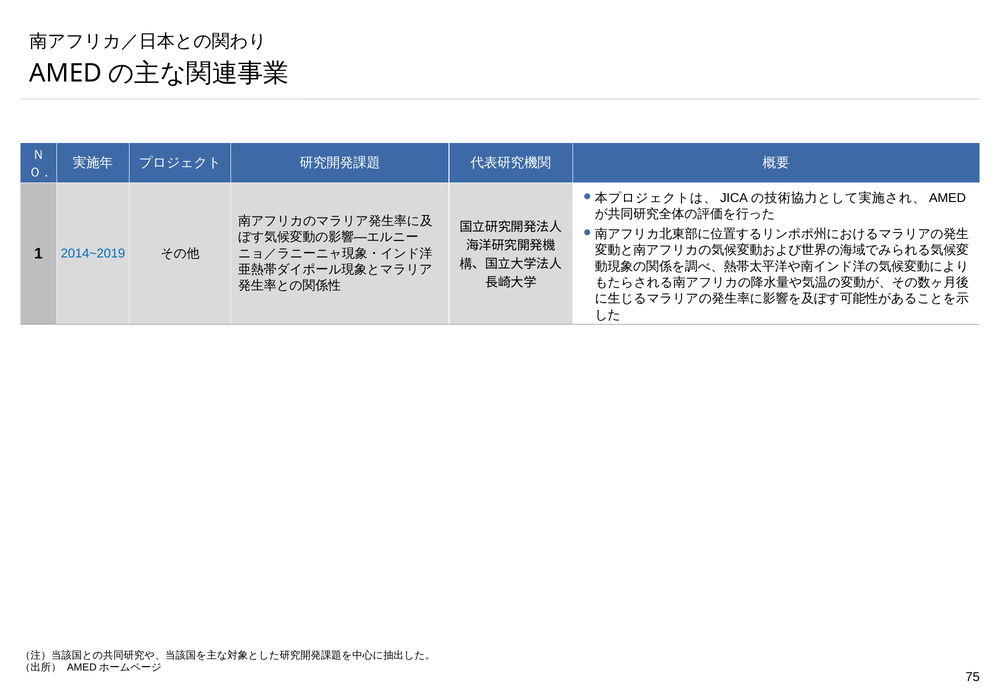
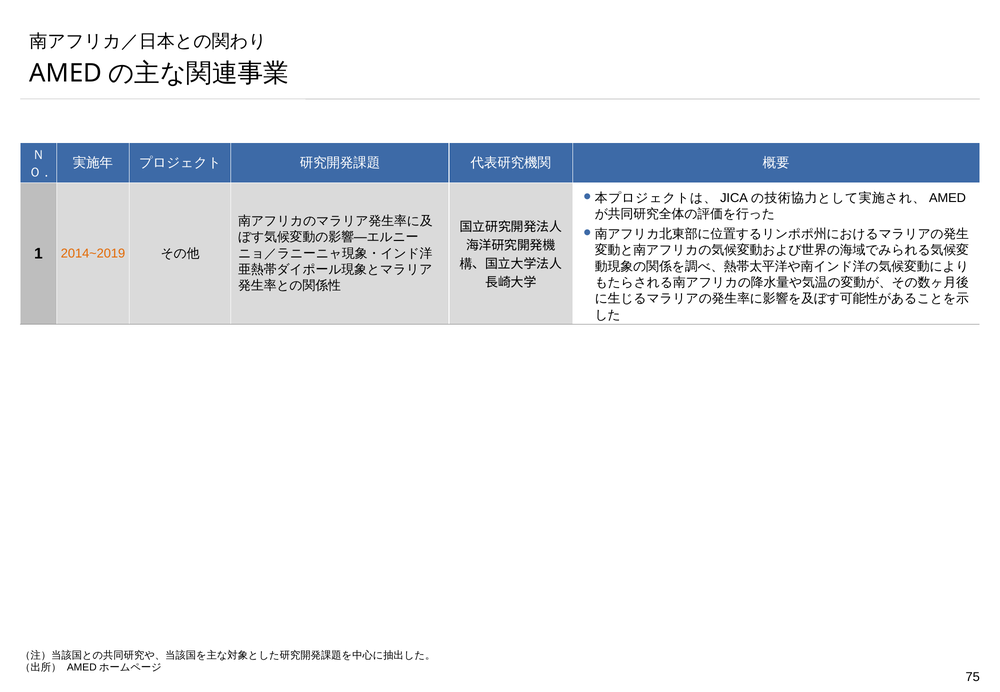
2014~2019 colour: blue -> orange
